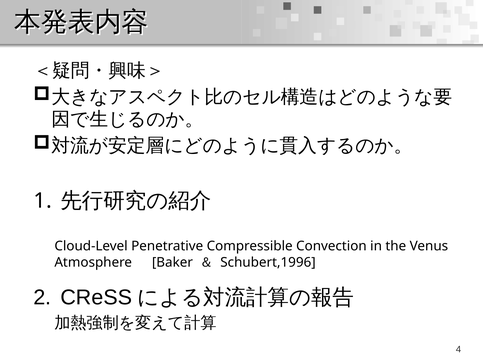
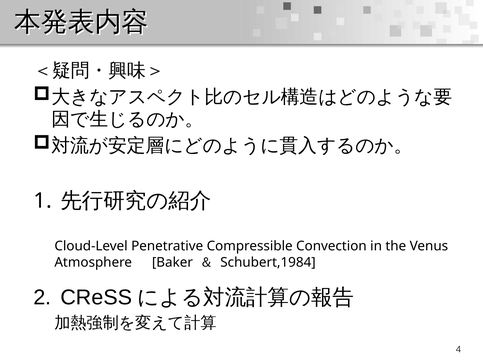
Schubert,1996: Schubert,1996 -> Schubert,1984
